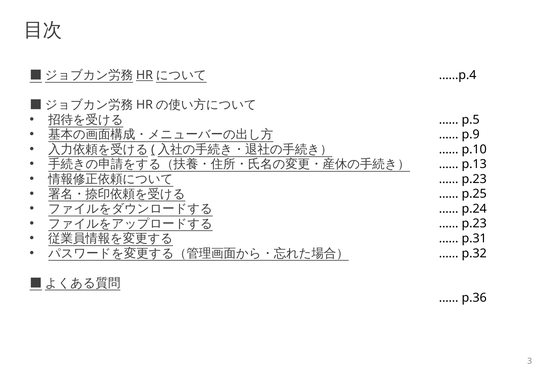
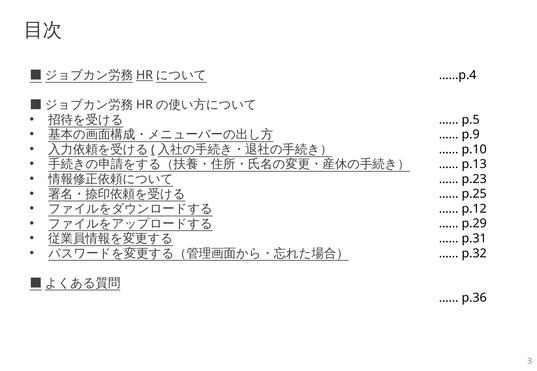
p.24: p.24 -> p.12
p.23 at (474, 224): p.23 -> p.29
